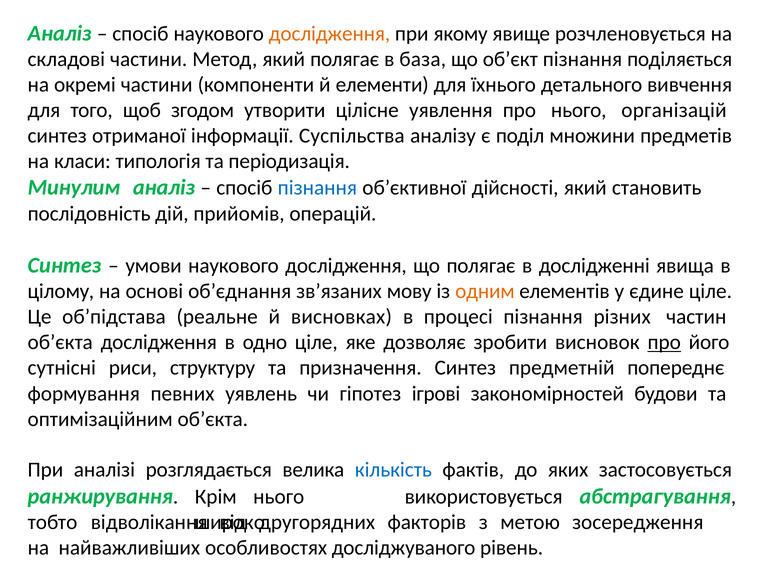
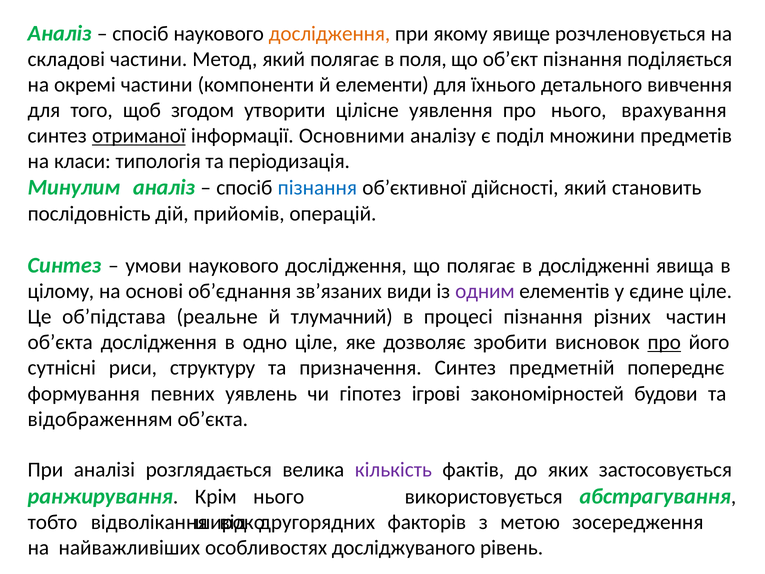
база: база -> поля
організацій: організацій -> врахування
отриманої underline: none -> present
Суспільства: Суспільства -> Основними
мову: мову -> види
одним colour: orange -> purple
висновках: висновках -> тлумачний
оптимізаційним: оптимізаційним -> відображенням
кількість colour: blue -> purple
